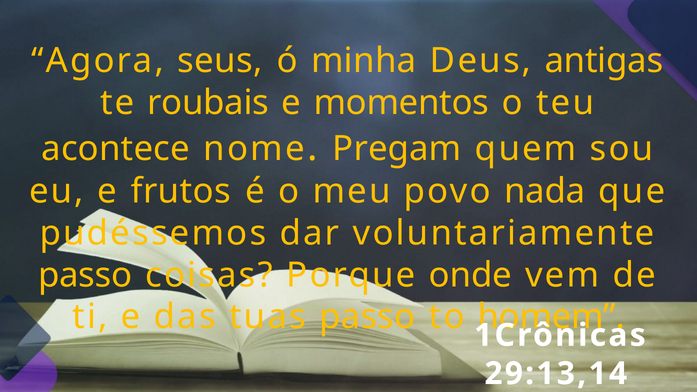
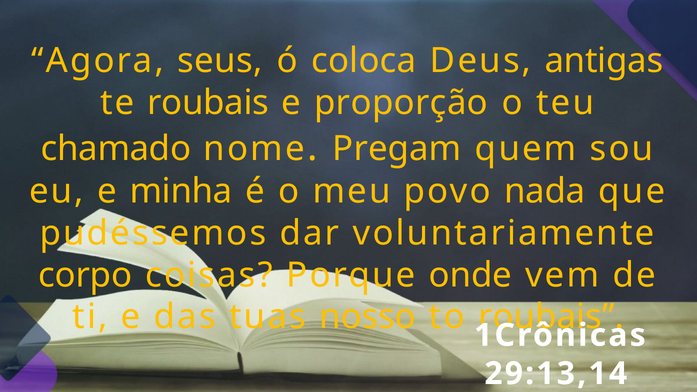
minha: minha -> coloca
momentos: momentos -> proporção
acontece: acontece -> chamado
frutos: frutos -> minha
passo at (85, 275): passo -> corpo
tuas passo: passo -> nosso
to homem: homem -> roubais
